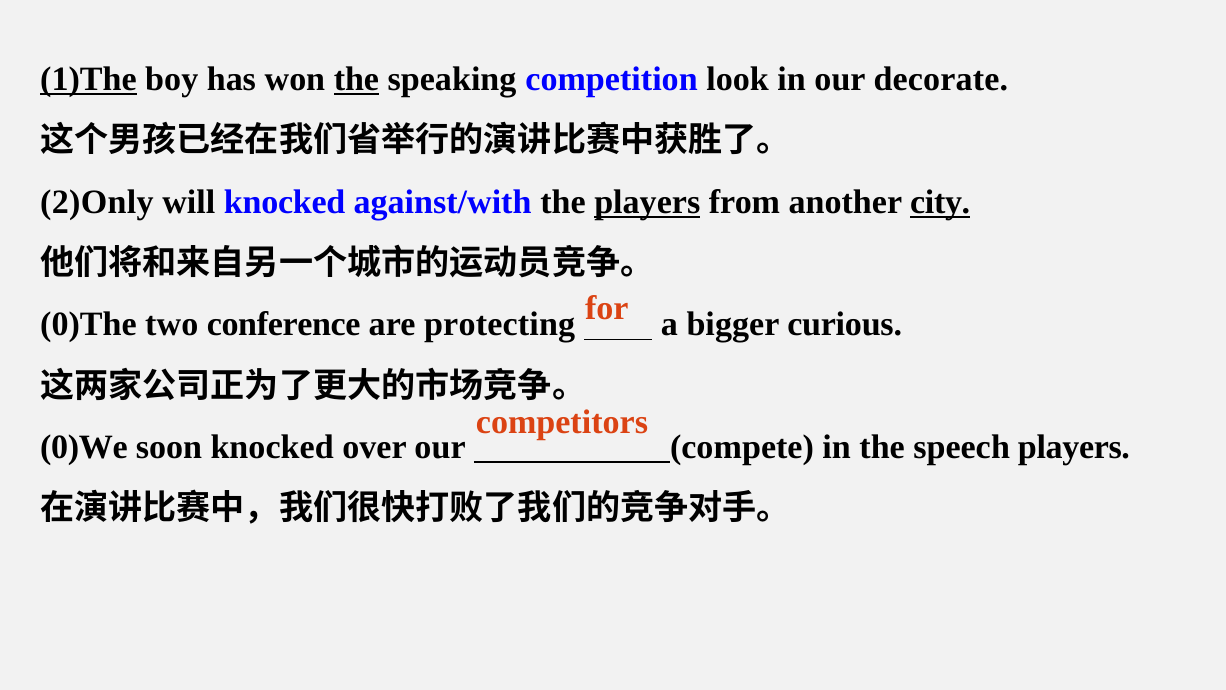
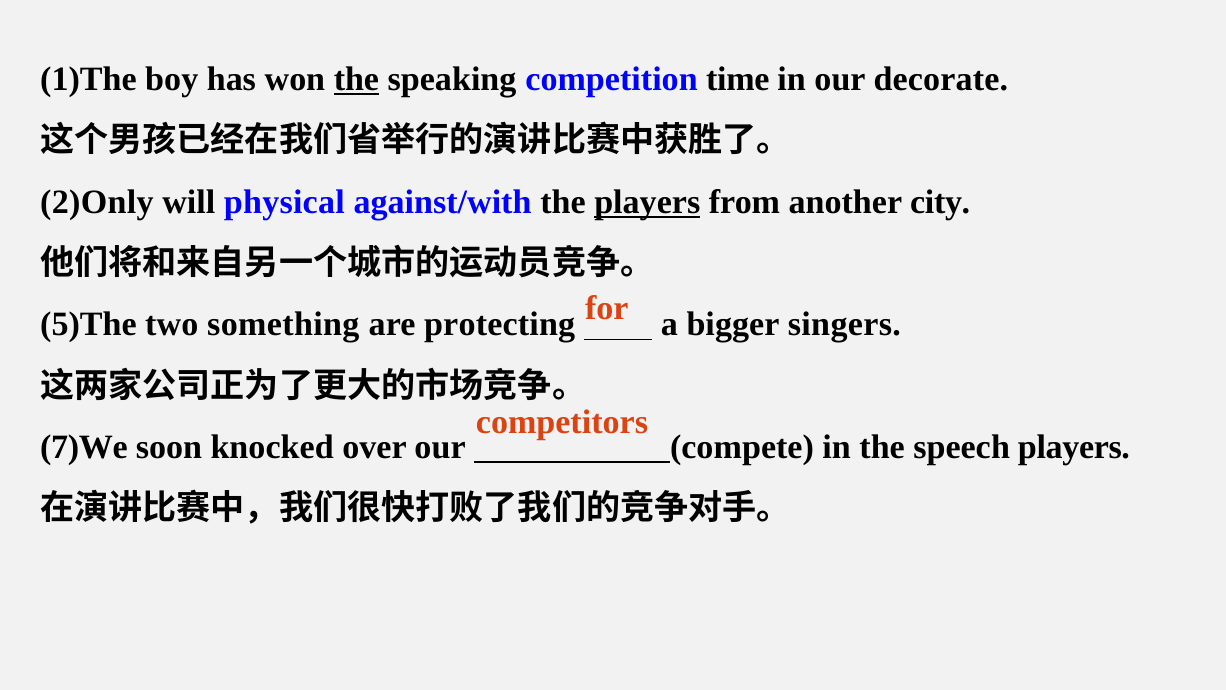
1)The underline: present -> none
look: look -> time
will knocked: knocked -> physical
city underline: present -> none
0)The: 0)The -> 5)The
conference: conference -> something
curious: curious -> singers
0)We: 0)We -> 7)We
